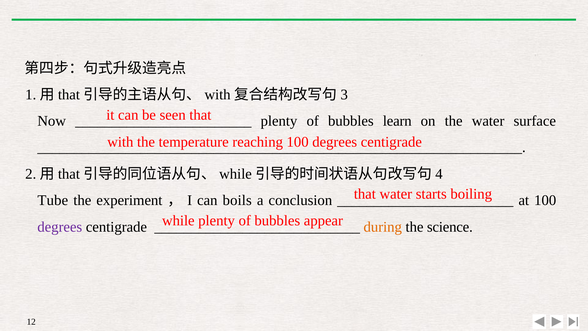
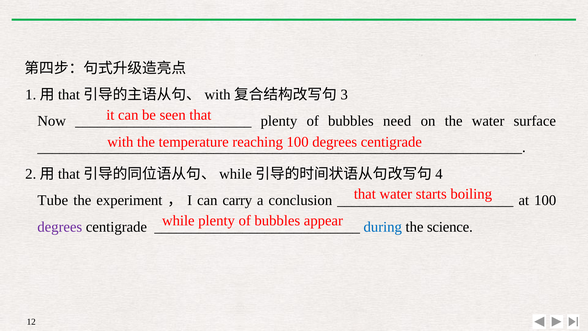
learn: learn -> need
boils: boils -> carry
during colour: orange -> blue
